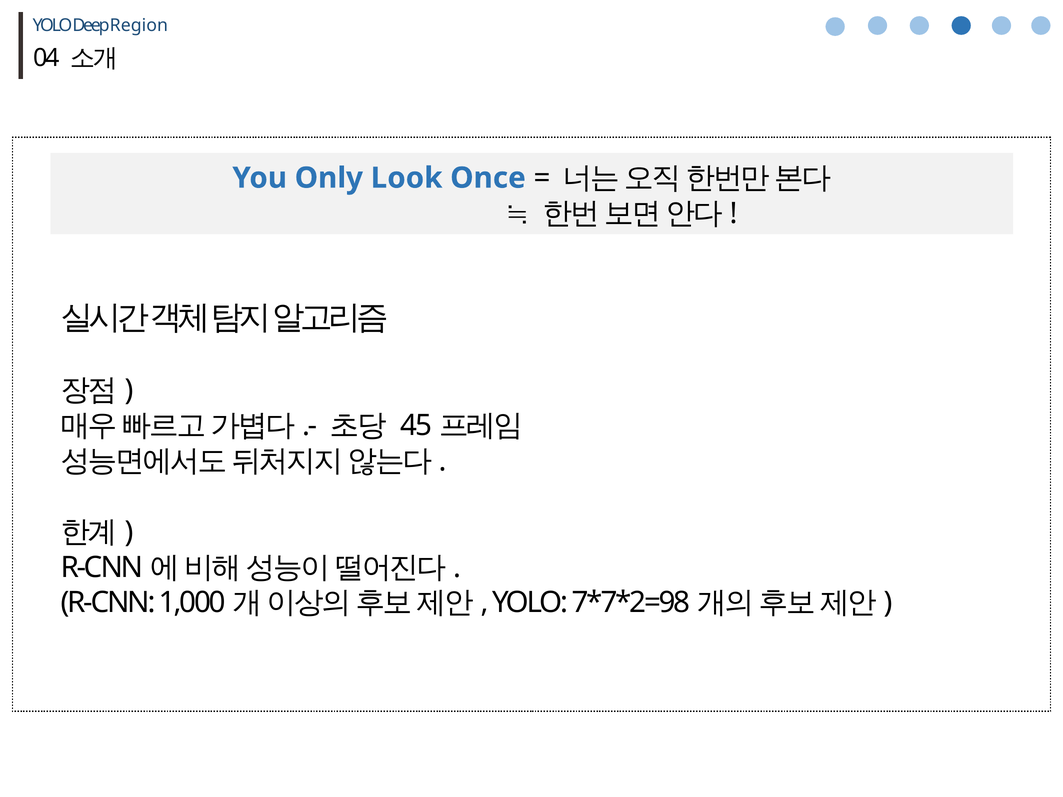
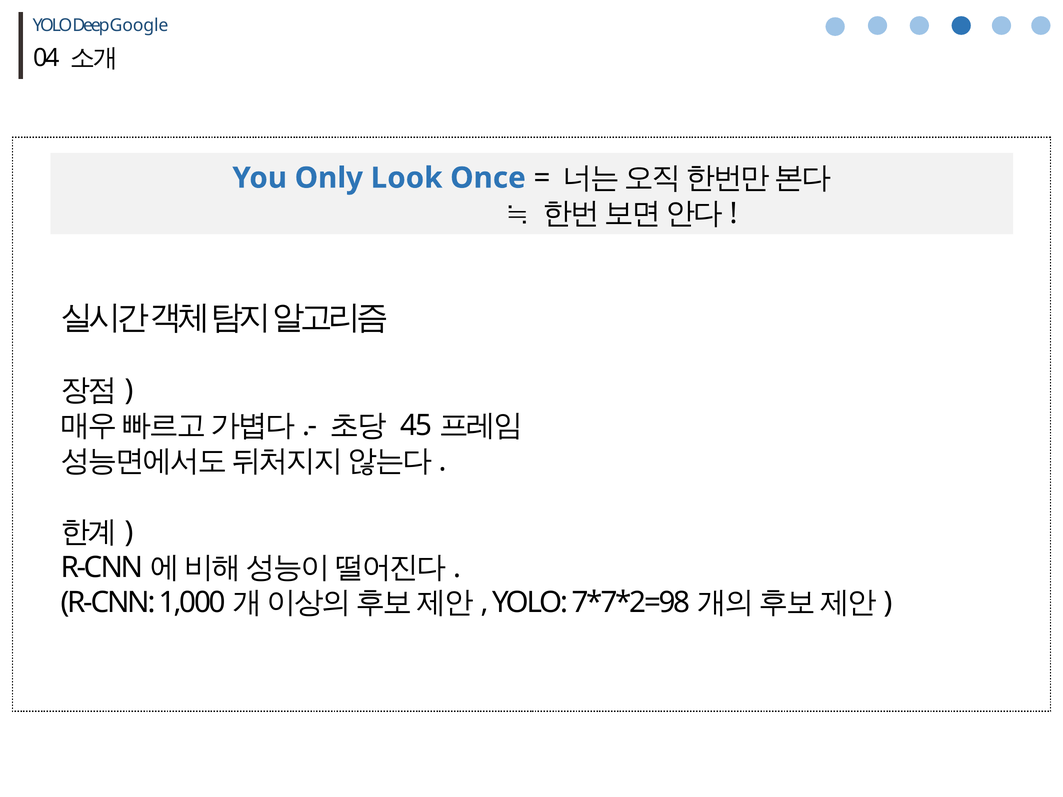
Region: Region -> Google
